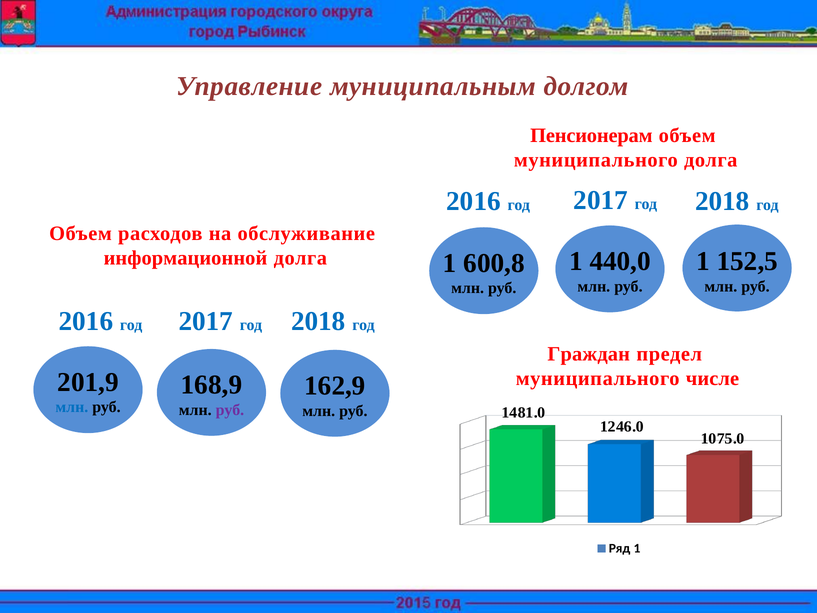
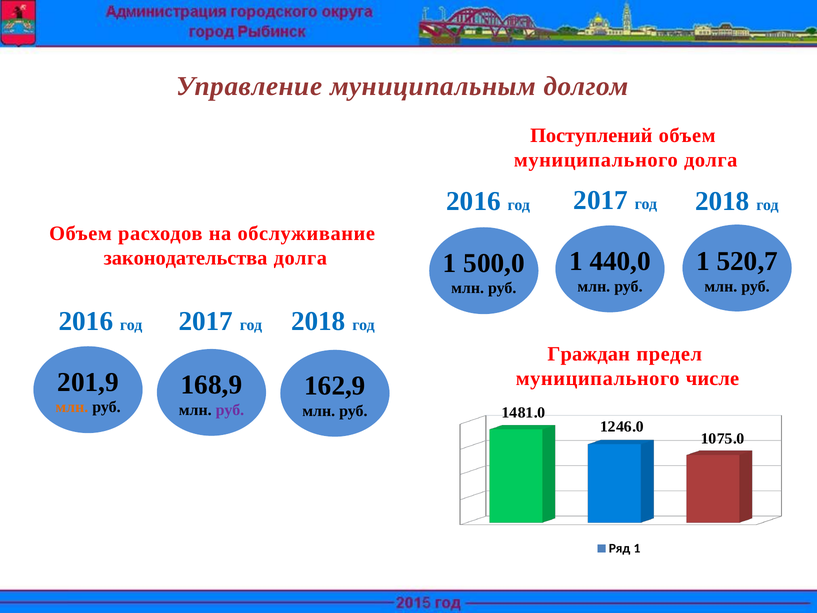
Пенсионерам: Пенсионерам -> Поступлений
информационной: информационной -> законодательства
152,5: 152,5 -> 520,7
600,8: 600,8 -> 500,0
млн at (72, 407) colour: blue -> orange
